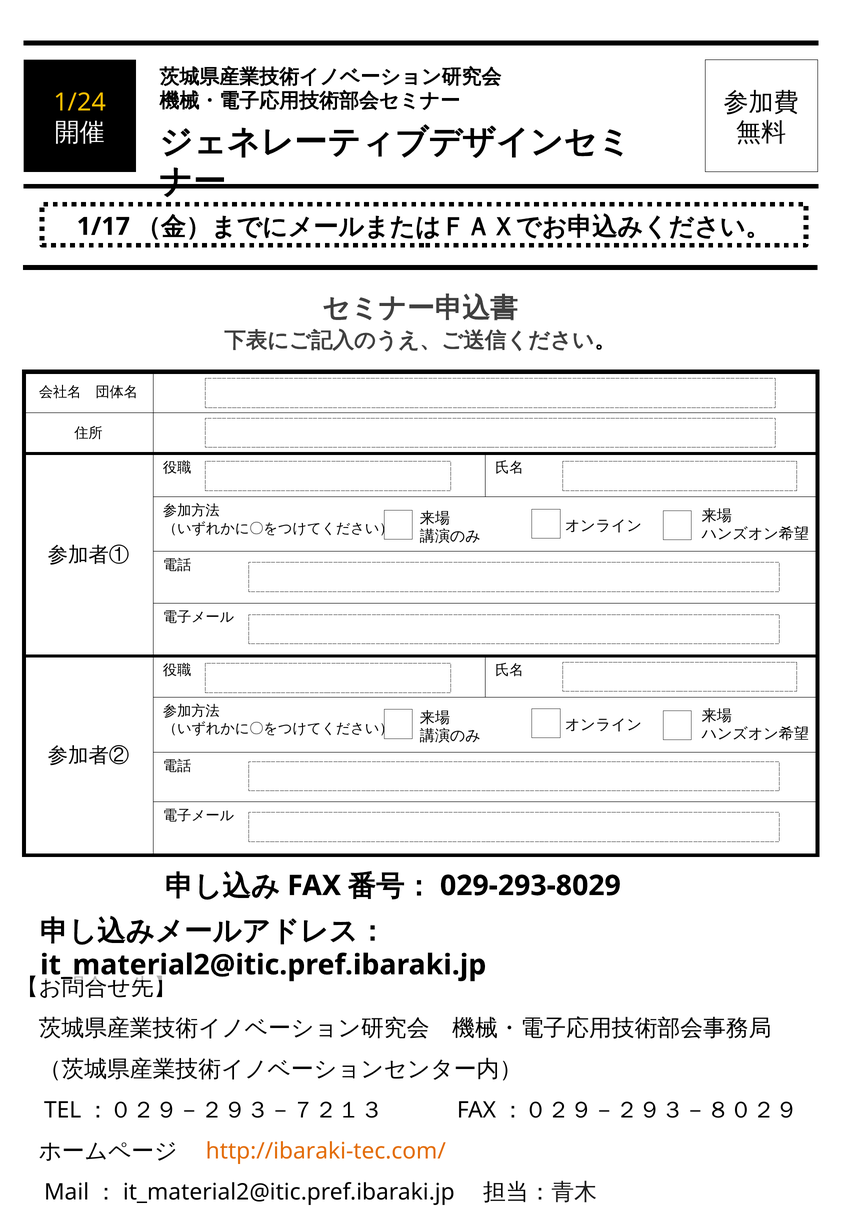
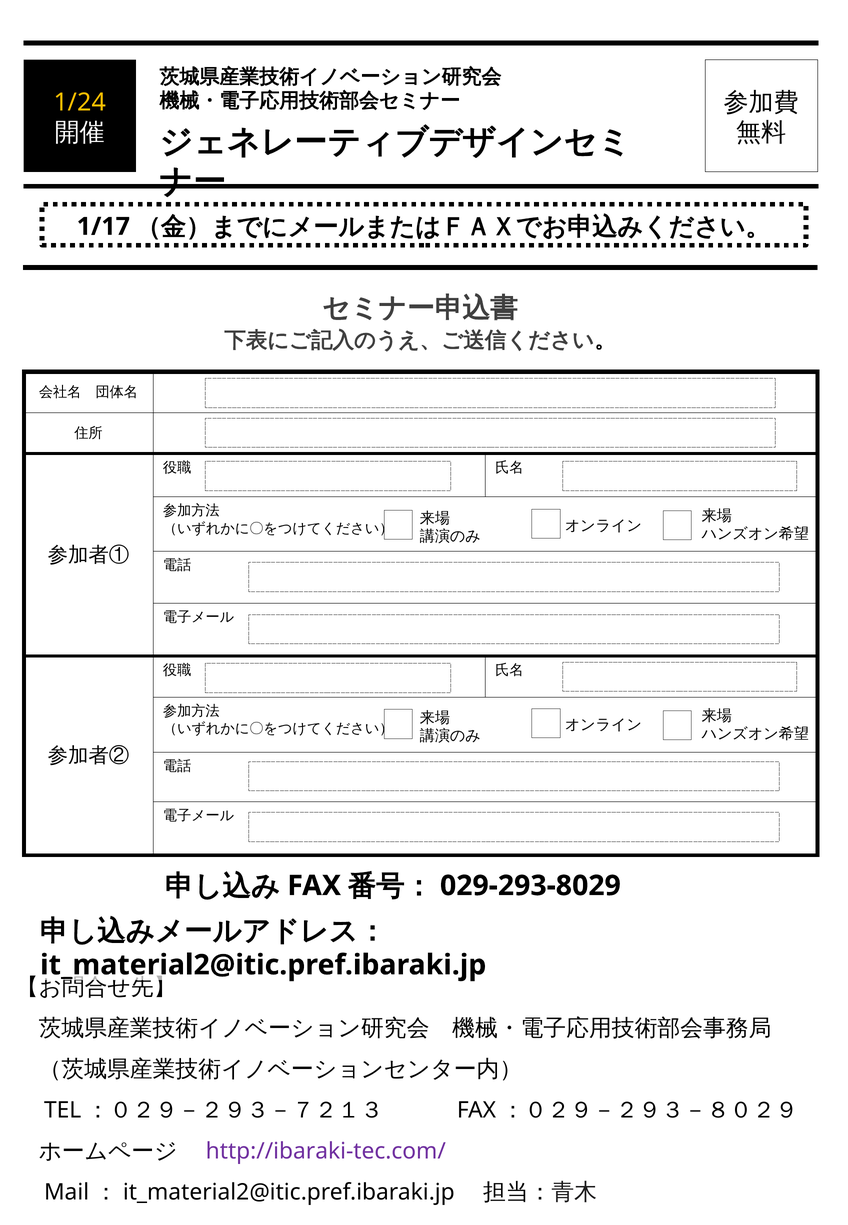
http://ibaraki-tec.com/ colour: orange -> purple
